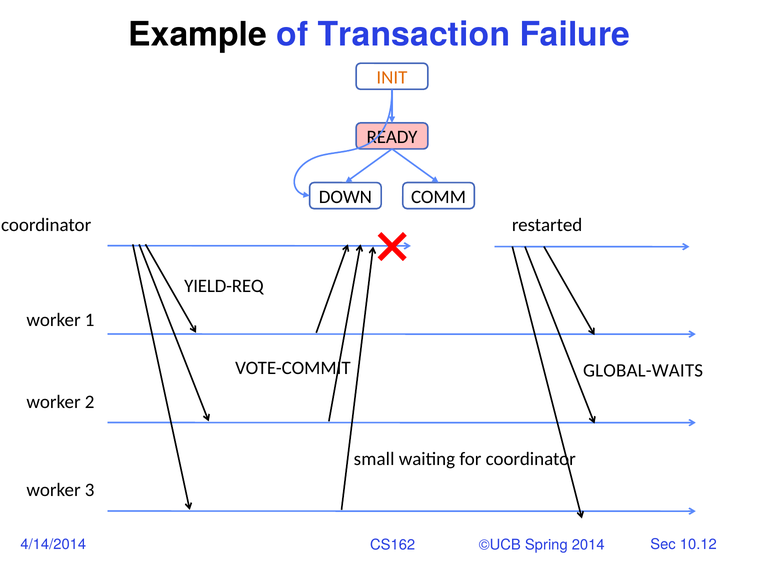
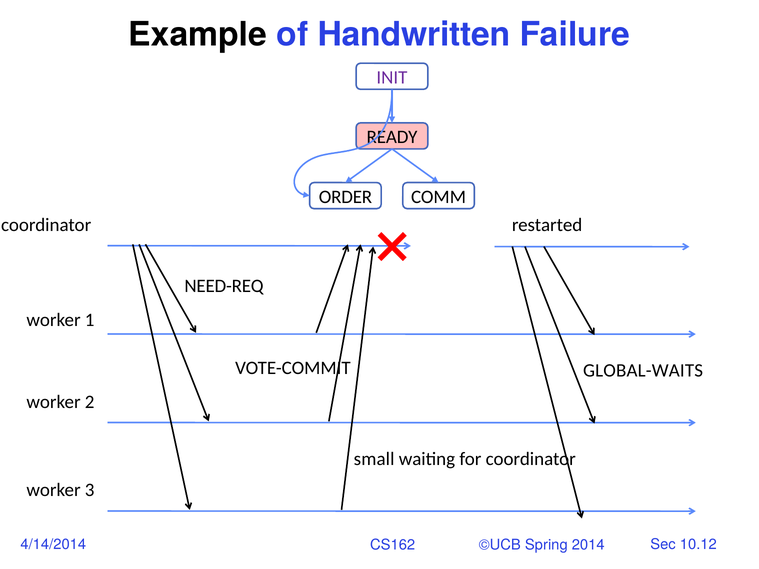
Transaction: Transaction -> Handwritten
INIT colour: orange -> purple
DOWN: DOWN -> ORDER
YIELD-REQ: YIELD-REQ -> NEED-REQ
